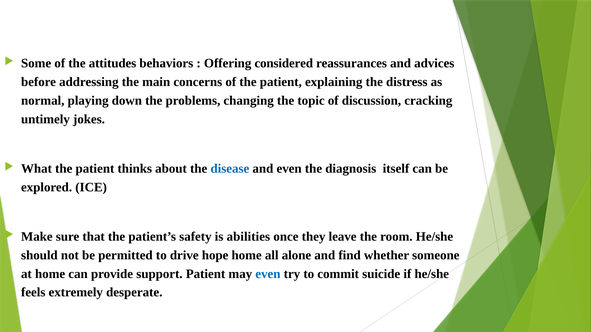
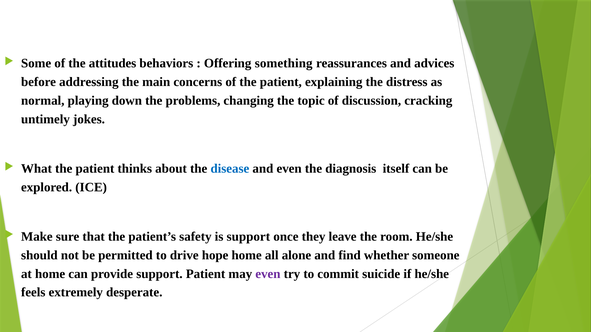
considered: considered -> something
is abilities: abilities -> support
even at (268, 274) colour: blue -> purple
